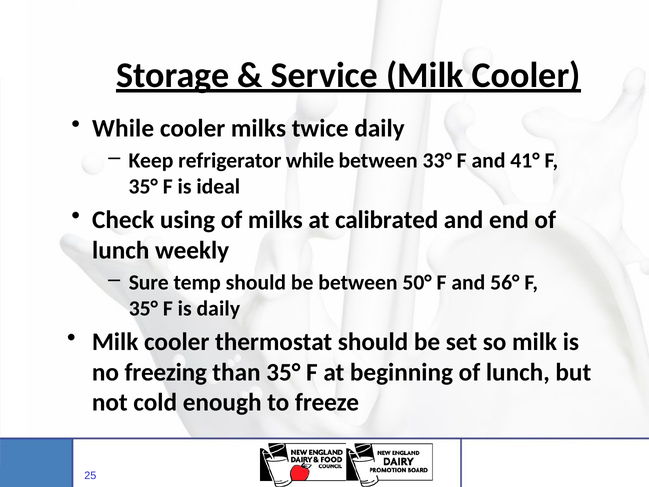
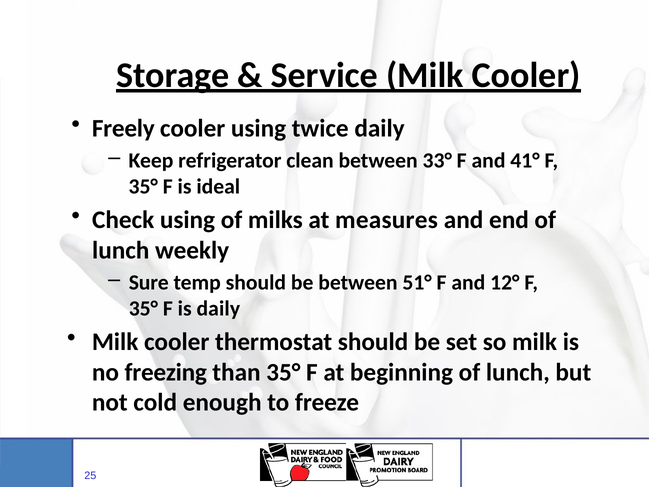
While at (123, 128): While -> Freely
cooler milks: milks -> using
refrigerator while: while -> clean
calibrated: calibrated -> measures
50°: 50° -> 51°
56°: 56° -> 12°
